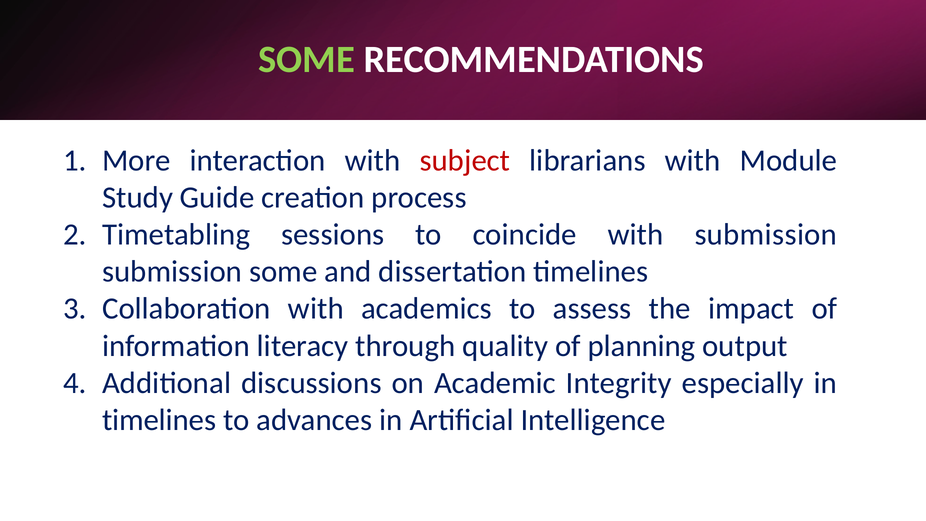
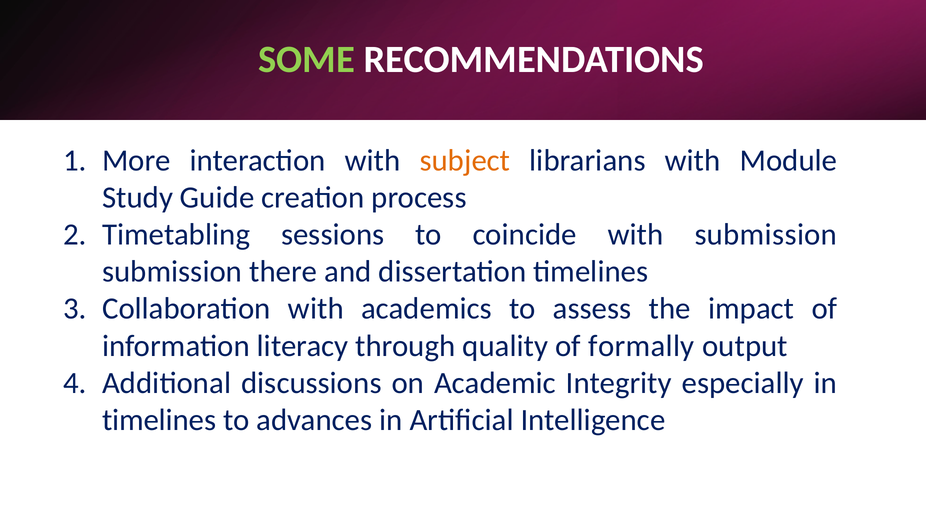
subject colour: red -> orange
submission some: some -> there
planning: planning -> formally
